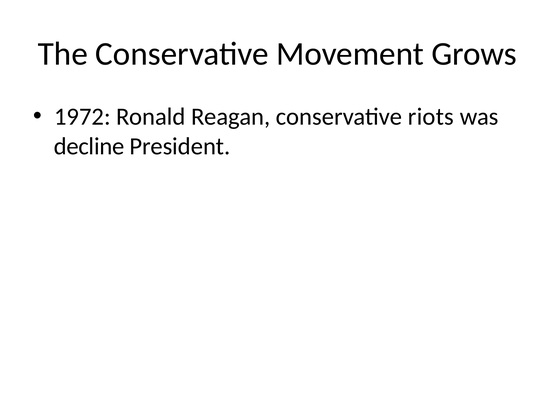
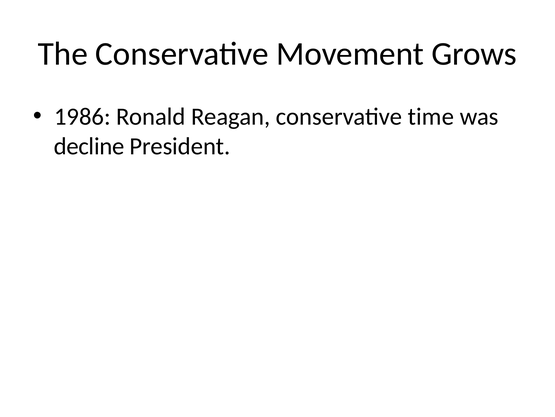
1972: 1972 -> 1986
riots: riots -> time
